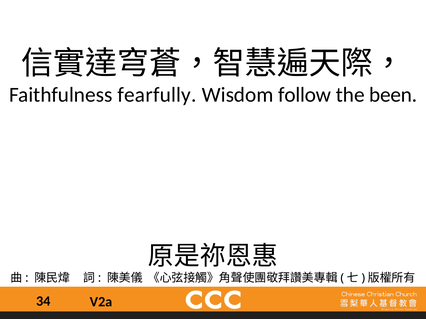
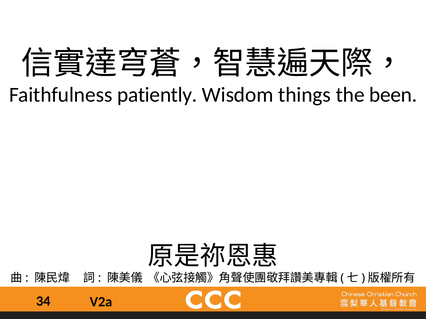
fearfully: fearfully -> patiently
follow: follow -> things
